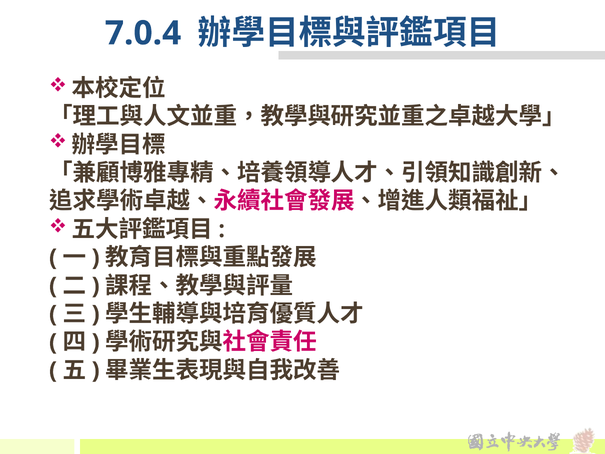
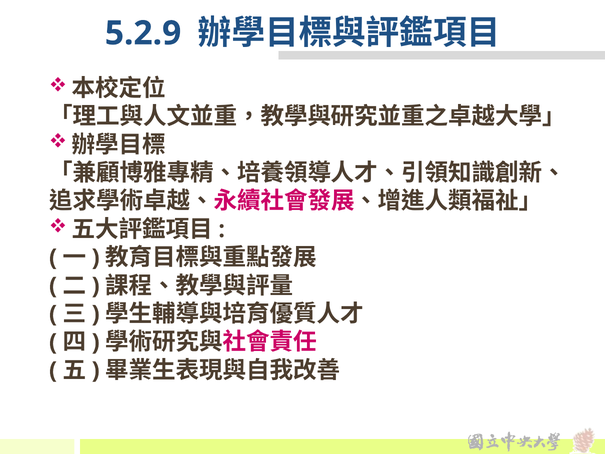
7.0.4: 7.0.4 -> 5.2.9
